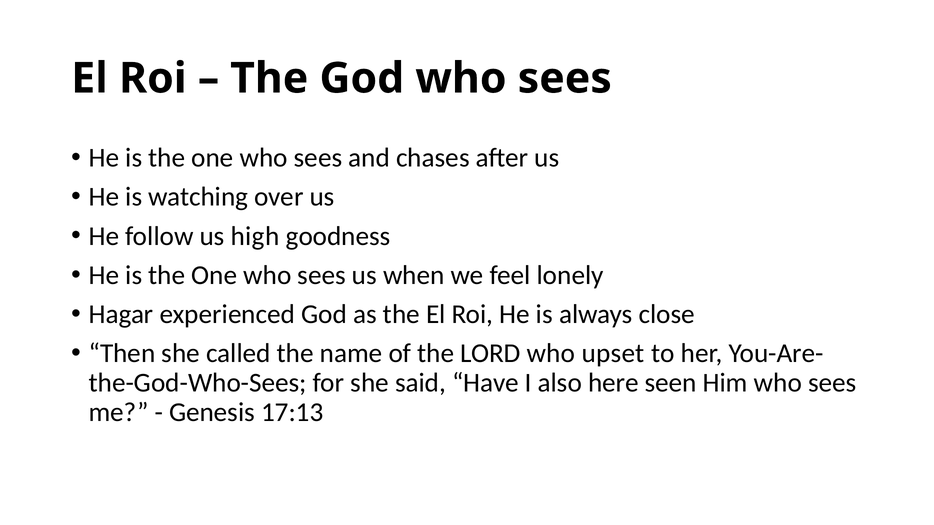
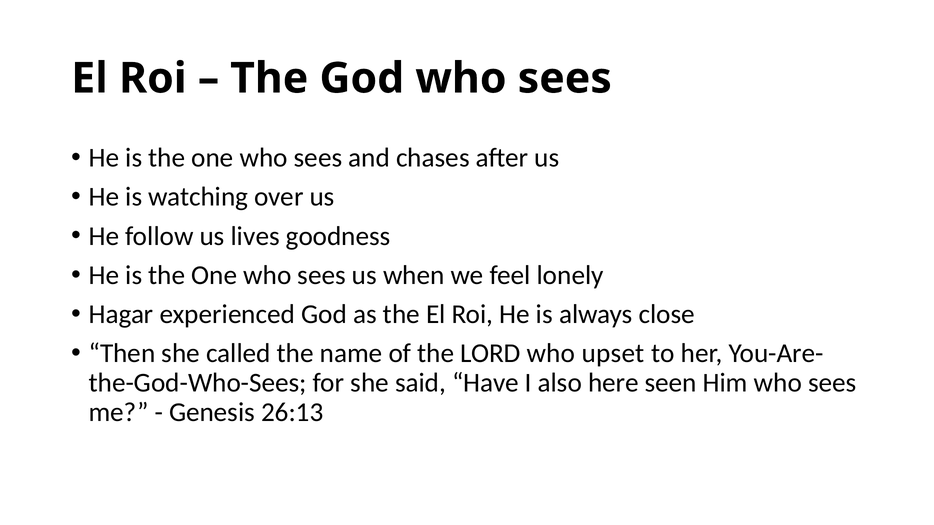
high: high -> lives
17:13: 17:13 -> 26:13
